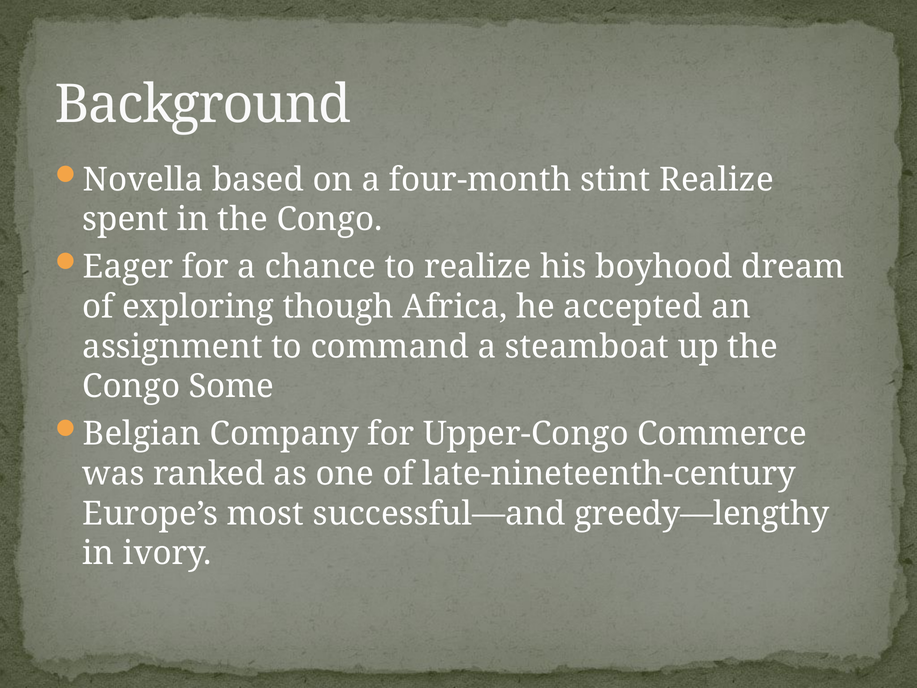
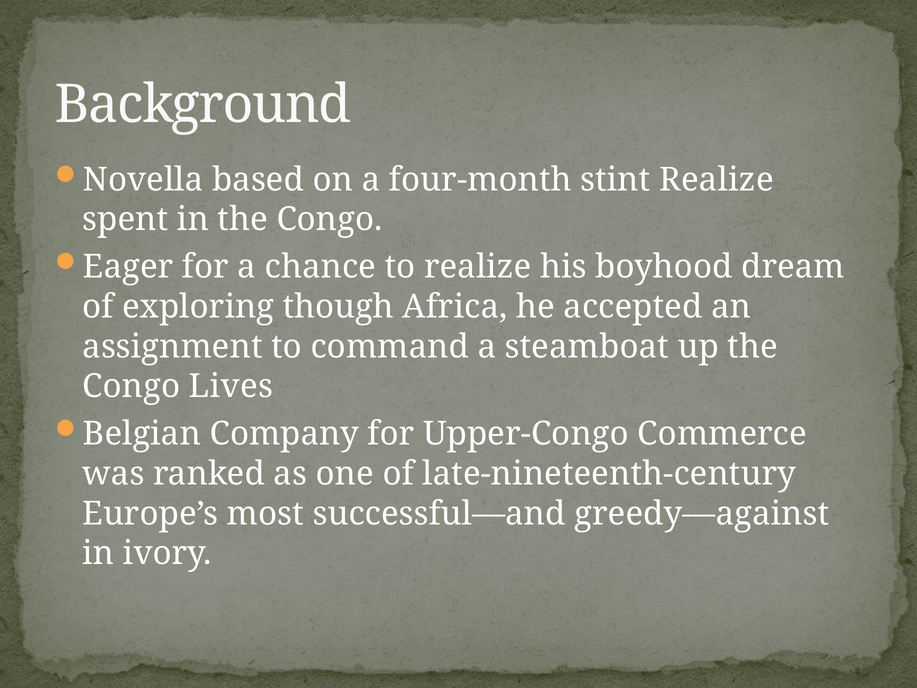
Some: Some -> Lives
greedy—lengthy: greedy—lengthy -> greedy—against
